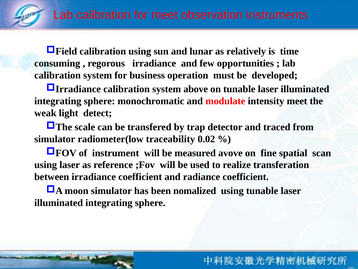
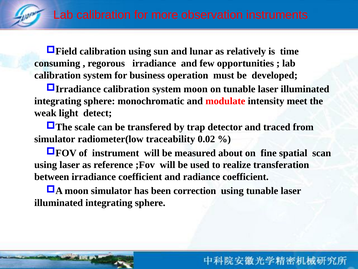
for meet: meet -> more
system above: above -> moon
avove: avove -> about
nomalized: nomalized -> correction
